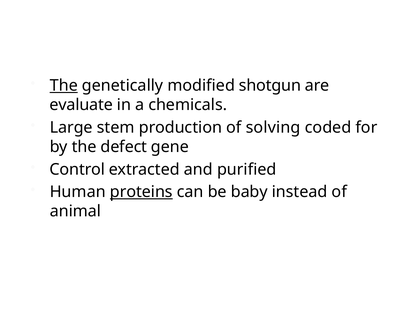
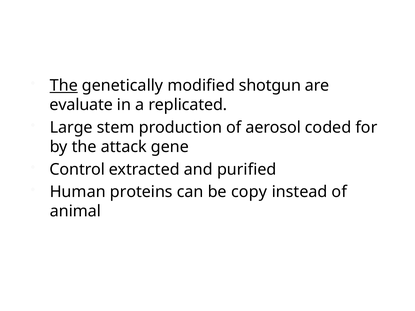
chemicals: chemicals -> replicated
solving: solving -> aerosol
defect: defect -> attack
proteins underline: present -> none
baby: baby -> copy
